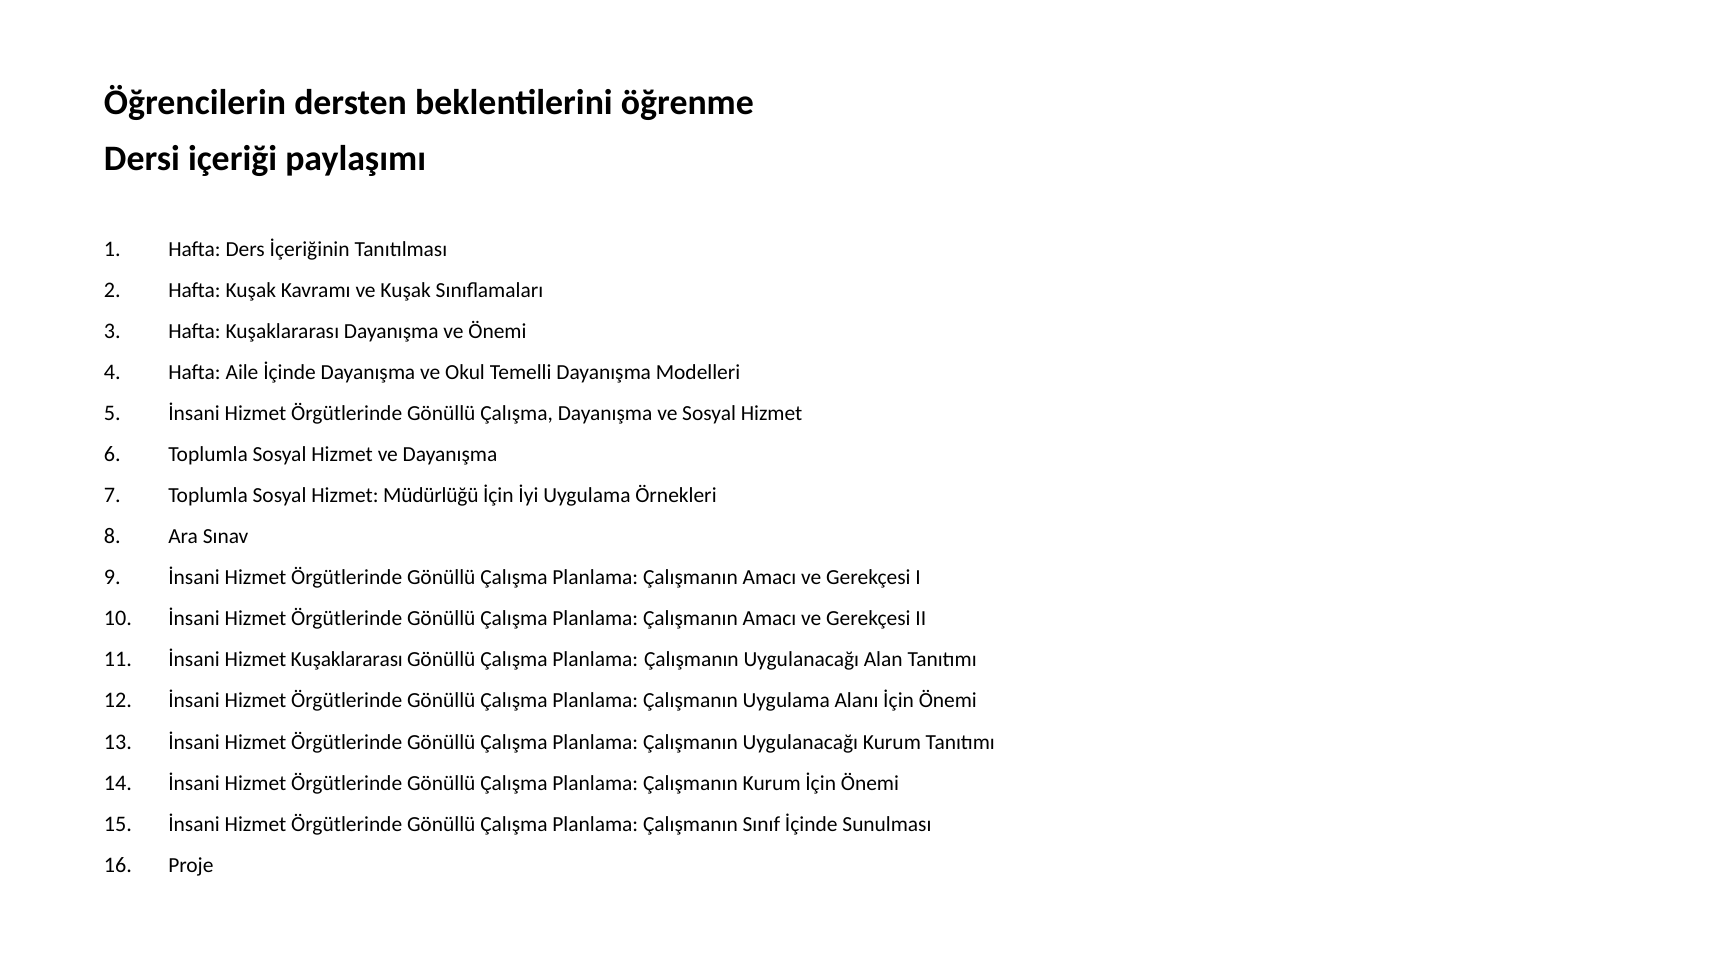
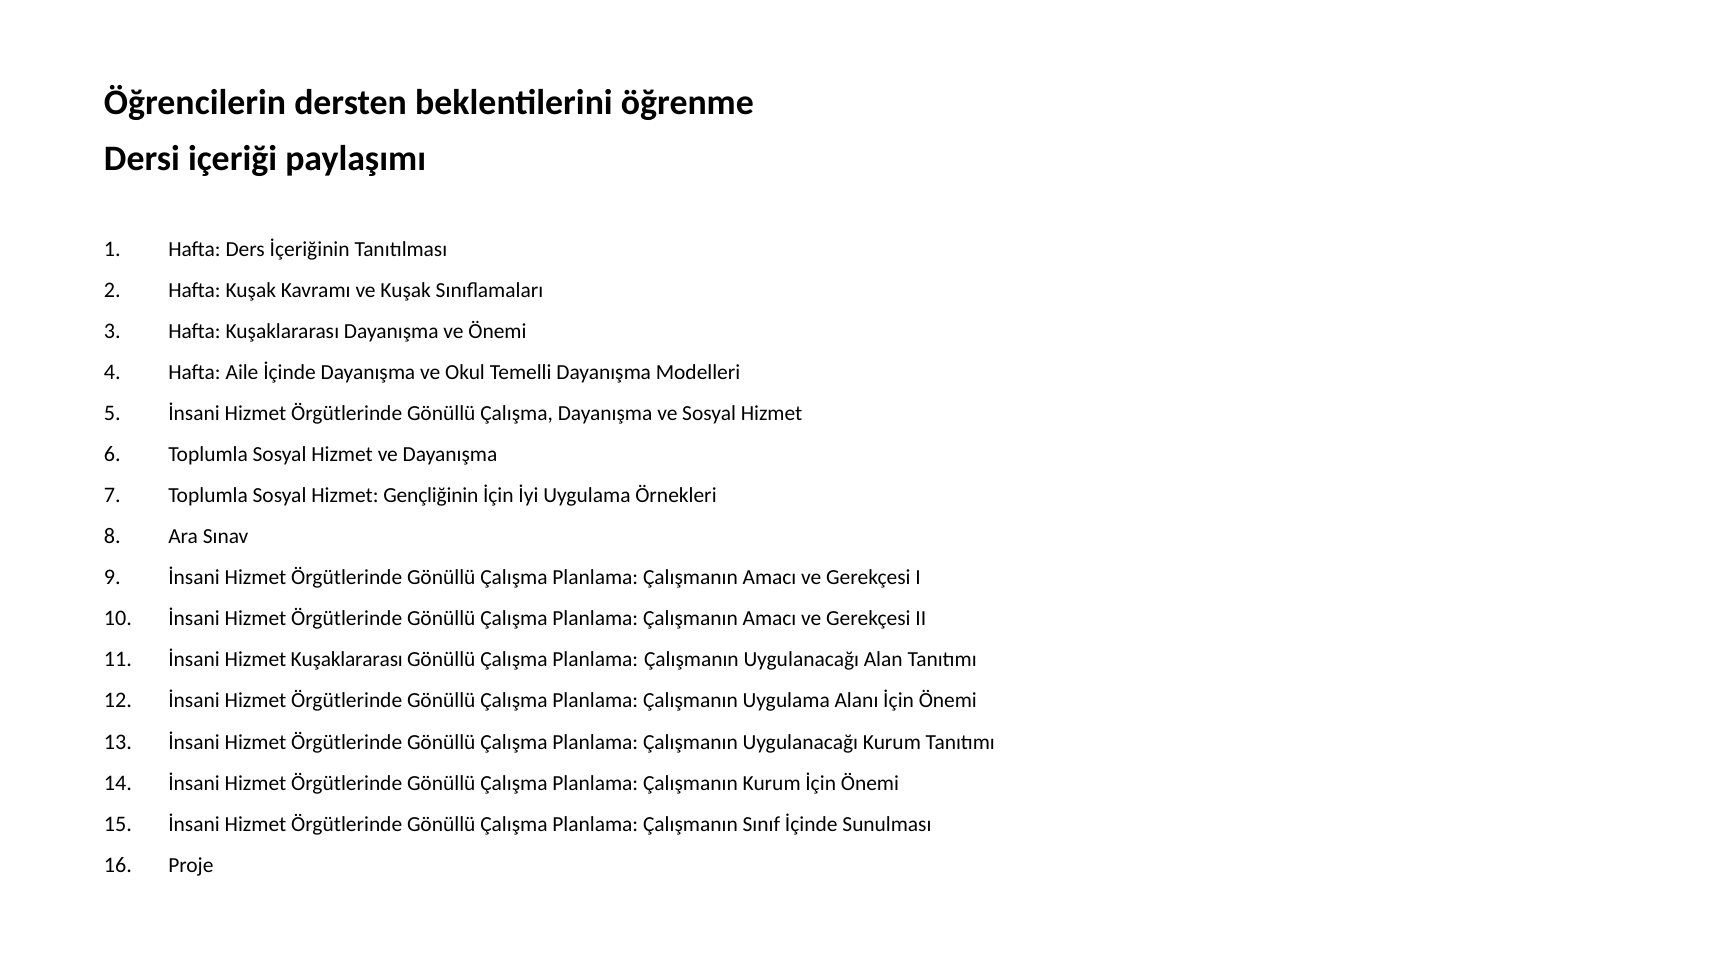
Müdürlüğü: Müdürlüğü -> Gençliğinin
